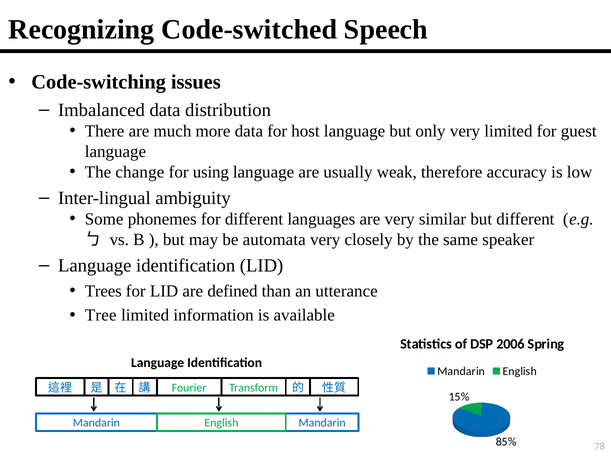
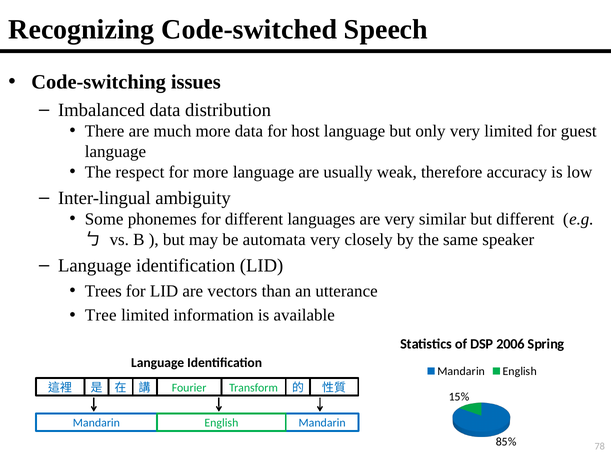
change: change -> respect
for using: using -> more
defined: defined -> vectors
